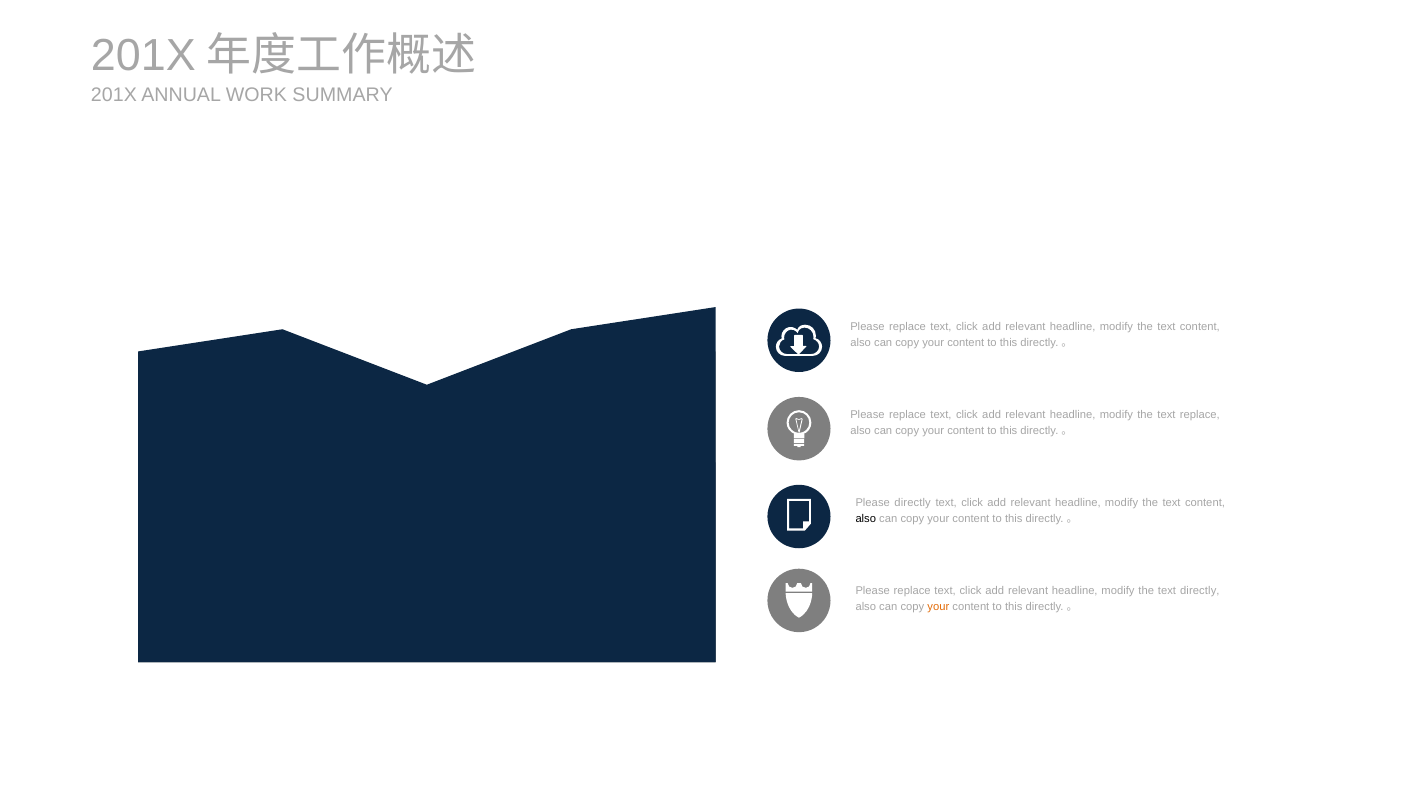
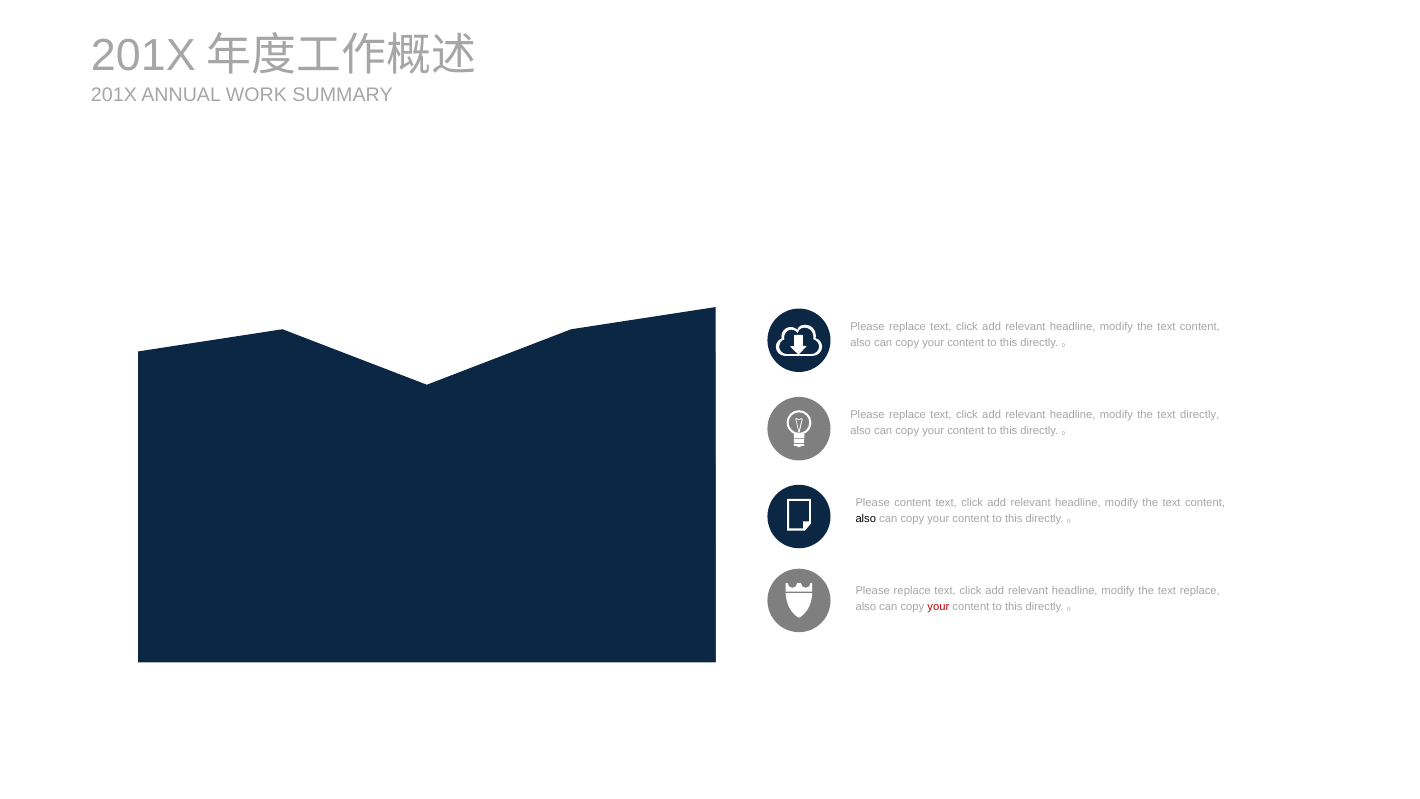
text replace: replace -> directly
Please directly: directly -> content
text directly: directly -> replace
your at (938, 606) colour: orange -> red
